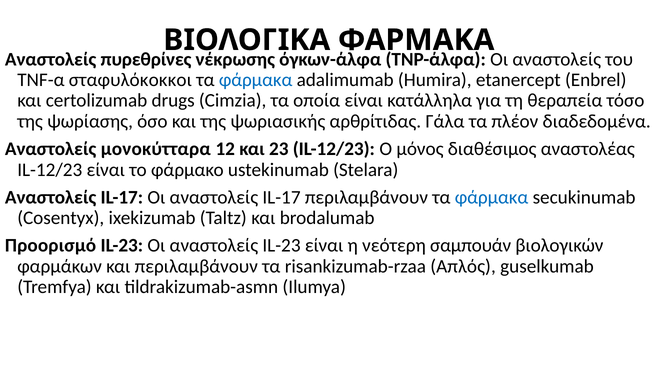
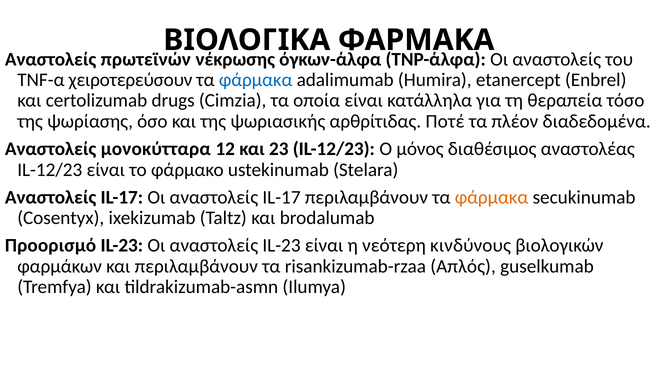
πυρεθρίνες: πυρεθρίνες -> πρωτεϊνών
σταφυλόκοκκοι: σταφυλόκοκκοι -> χειροτερεύσουν
Γάλα: Γάλα -> Ποτέ
φάρμακα at (492, 197) colour: blue -> orange
σαμπουάν: σαμπουάν -> κινδύνους
